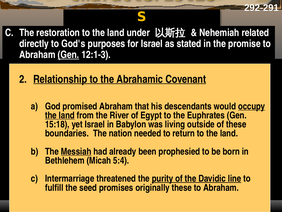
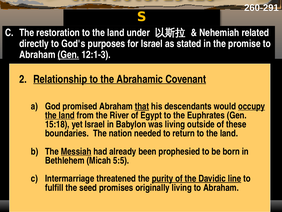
292-291: 292-291 -> 260-291
that underline: none -> present
5:4: 5:4 -> 5:5
originally these: these -> living
